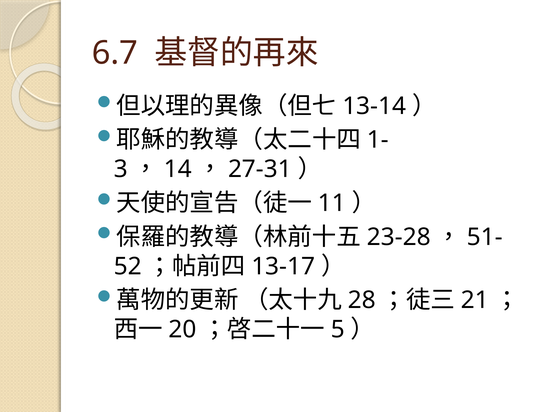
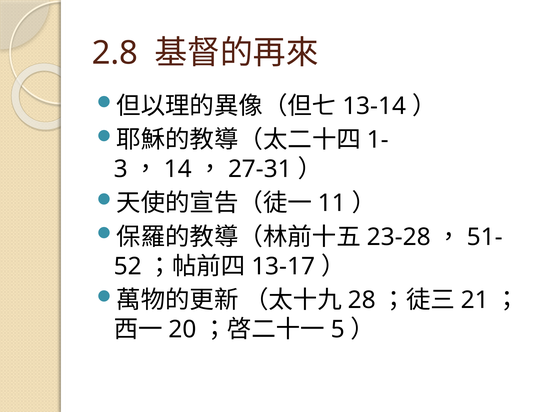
6.7: 6.7 -> 2.8
